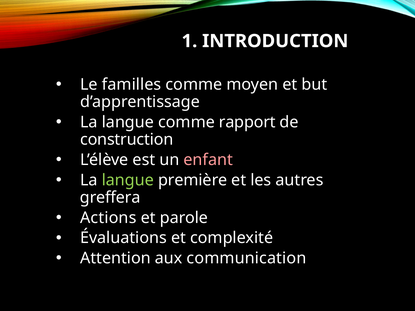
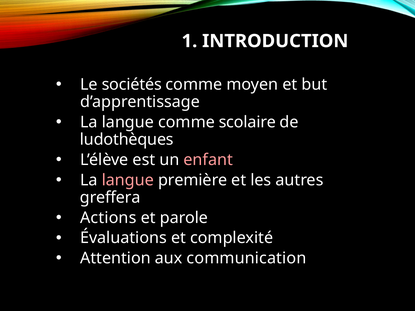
familles: familles -> sociétés
rapport: rapport -> scolaire
construction: construction -> ludothèques
langue at (128, 180) colour: light green -> pink
